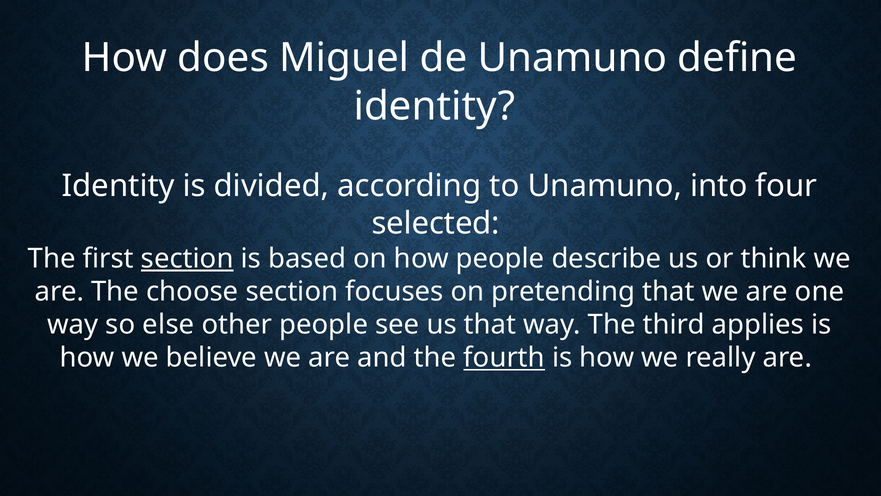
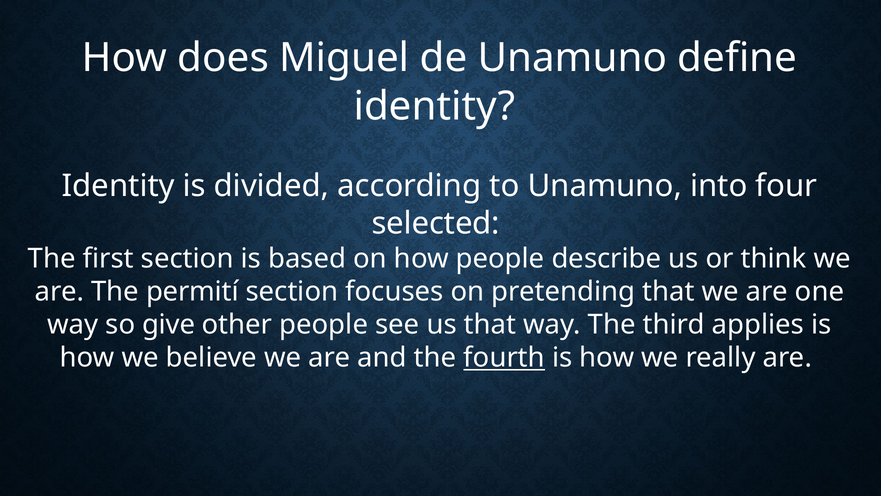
section at (187, 258) underline: present -> none
choose: choose -> permití
else: else -> give
